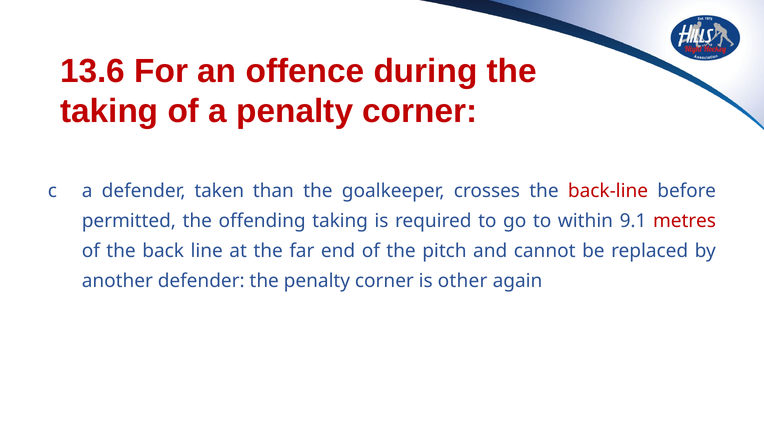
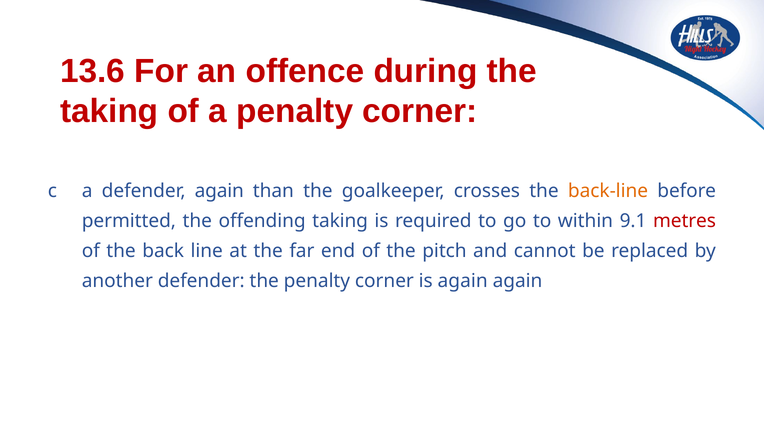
defender taken: taken -> again
back-line colour: red -> orange
is other: other -> again
